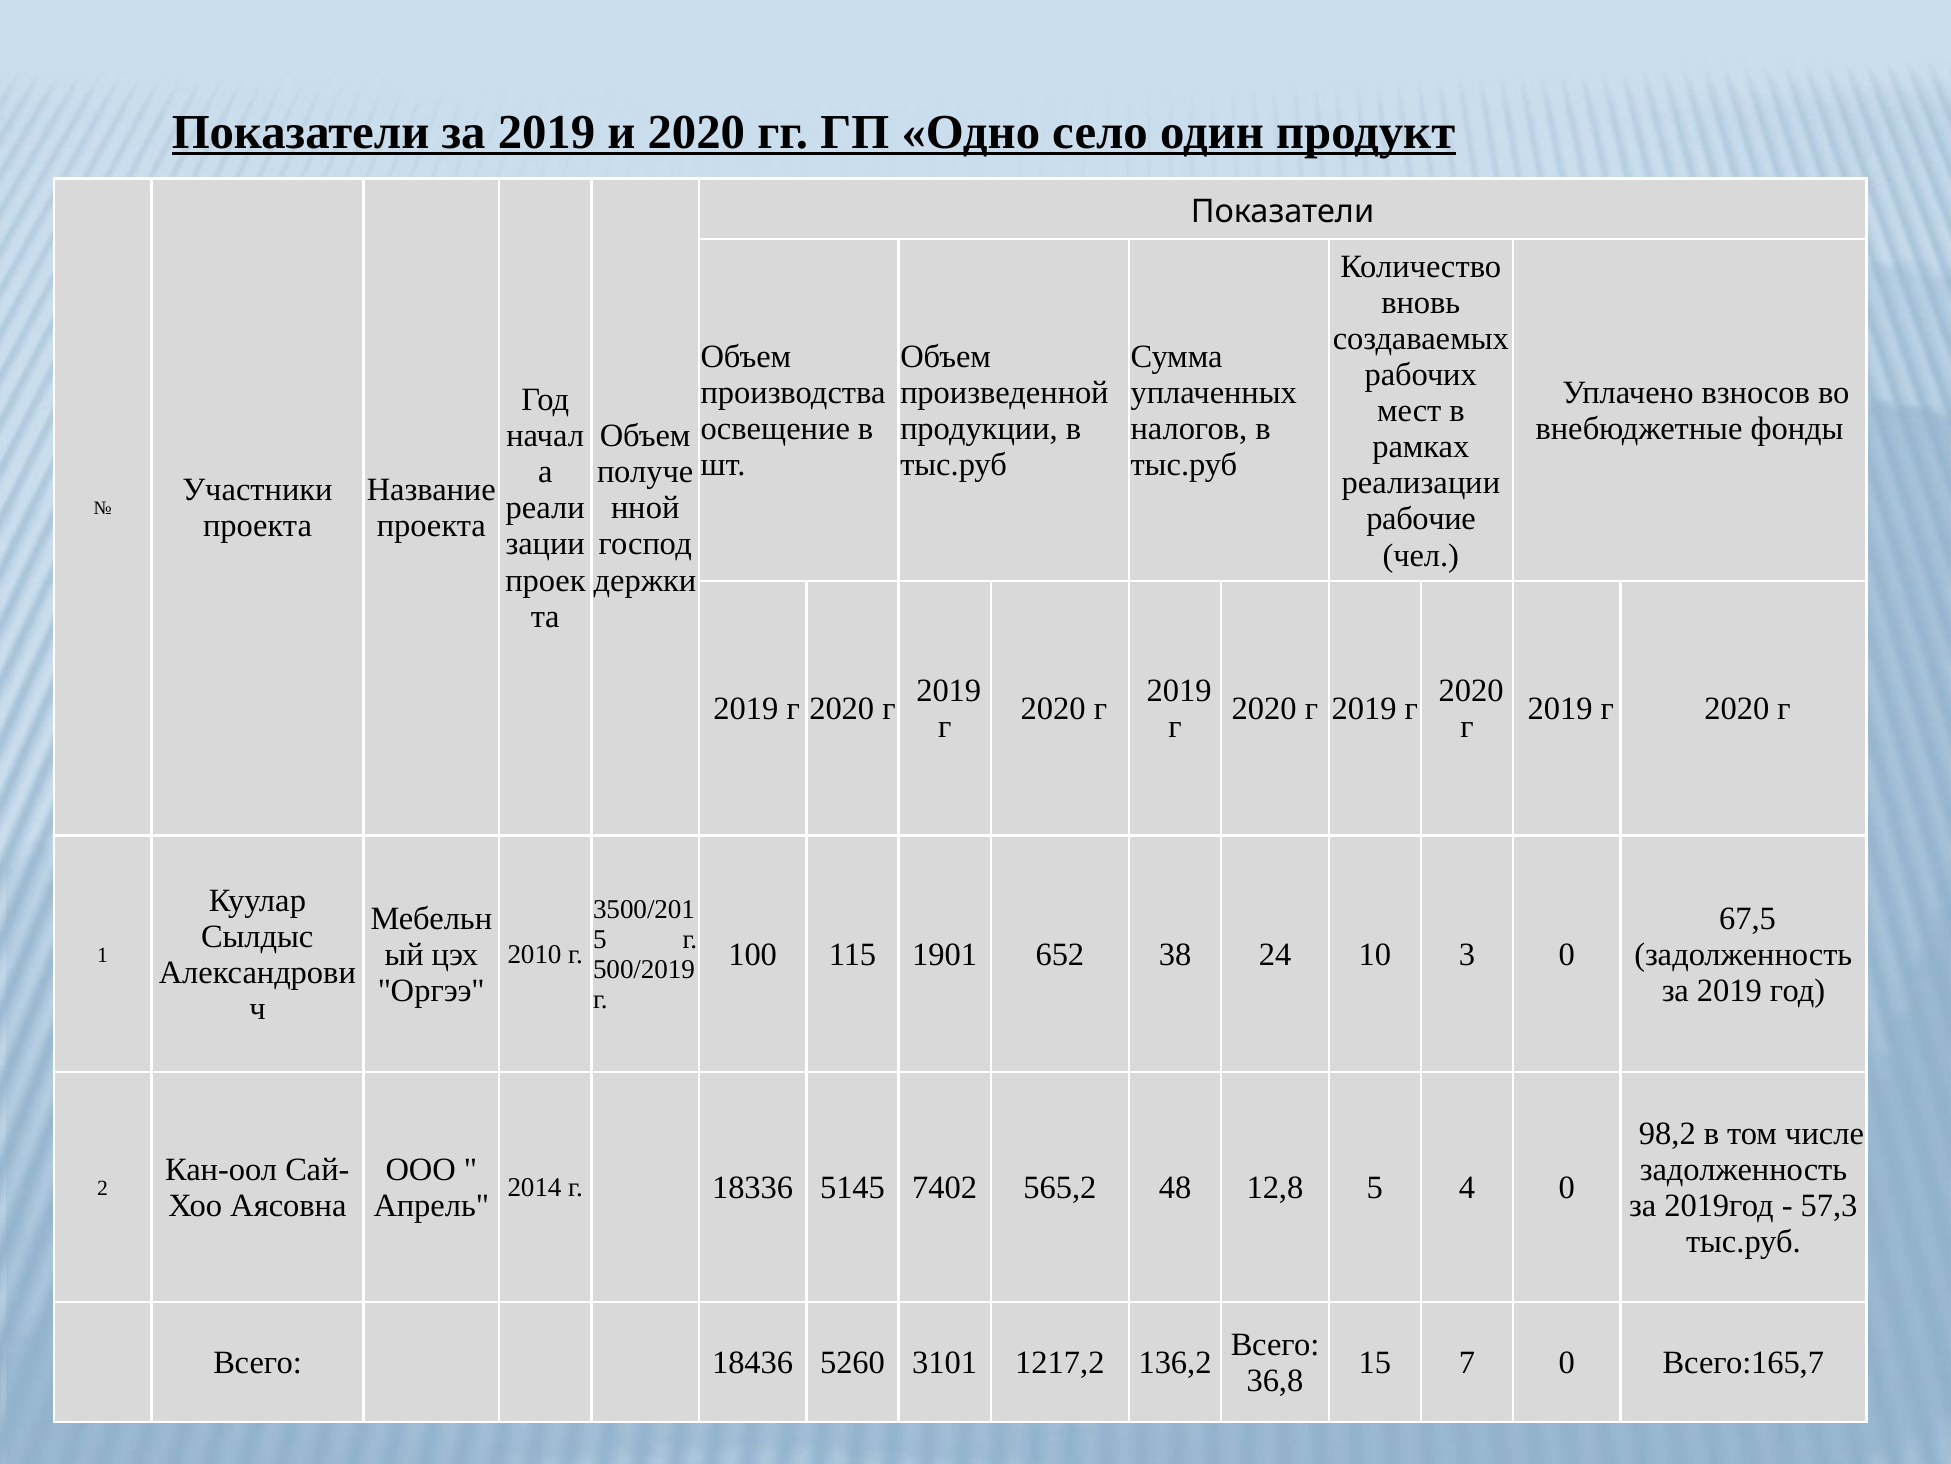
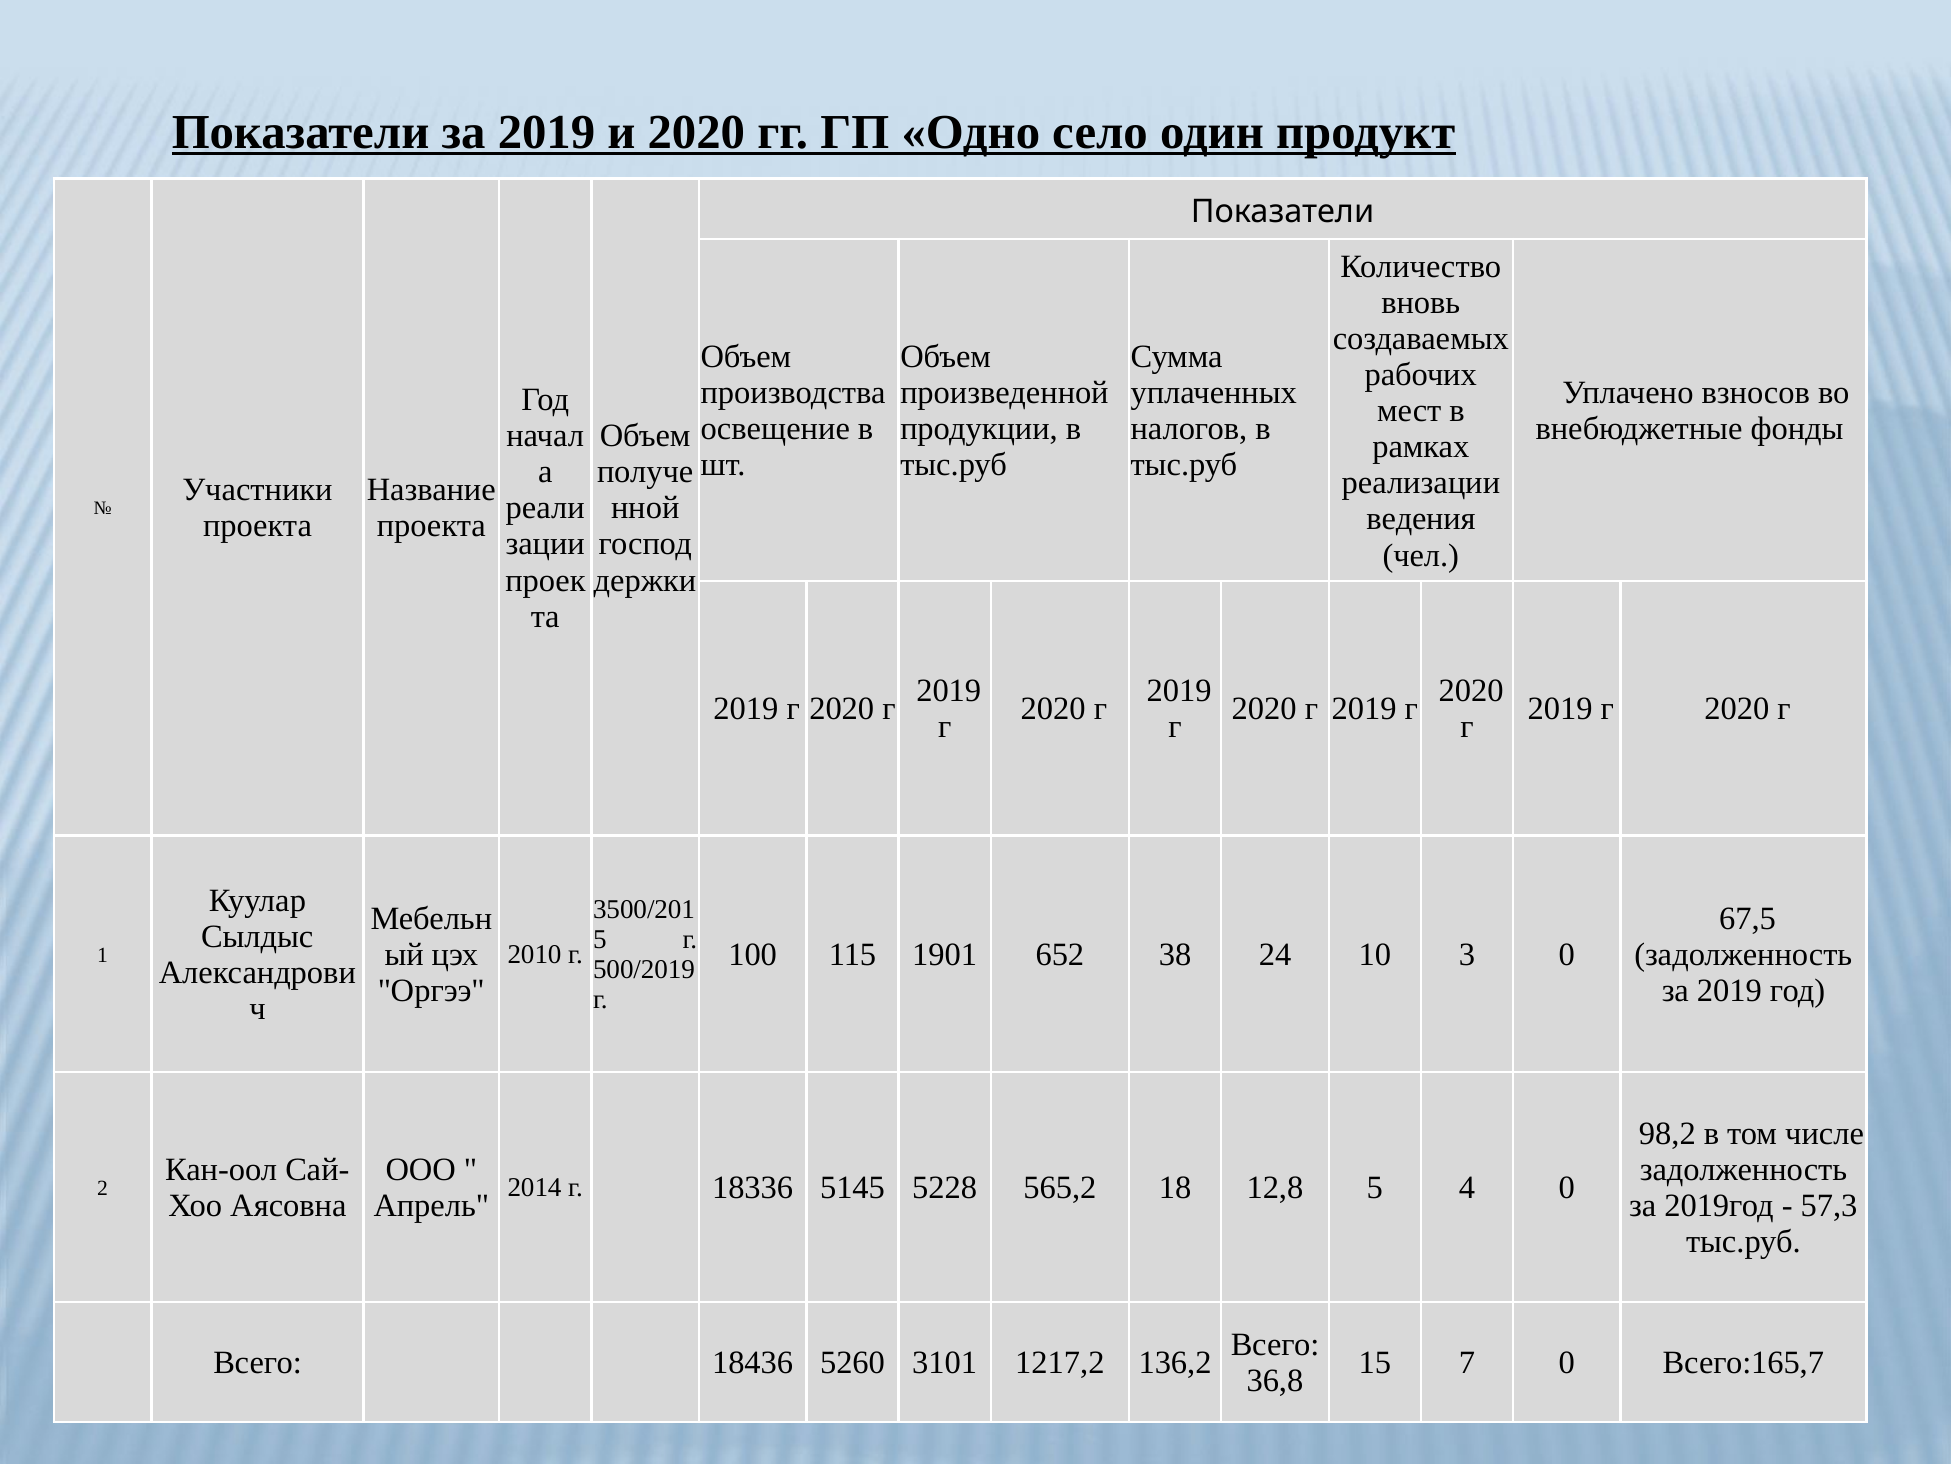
рабочие: рабочие -> ведения
7402: 7402 -> 5228
48: 48 -> 18
